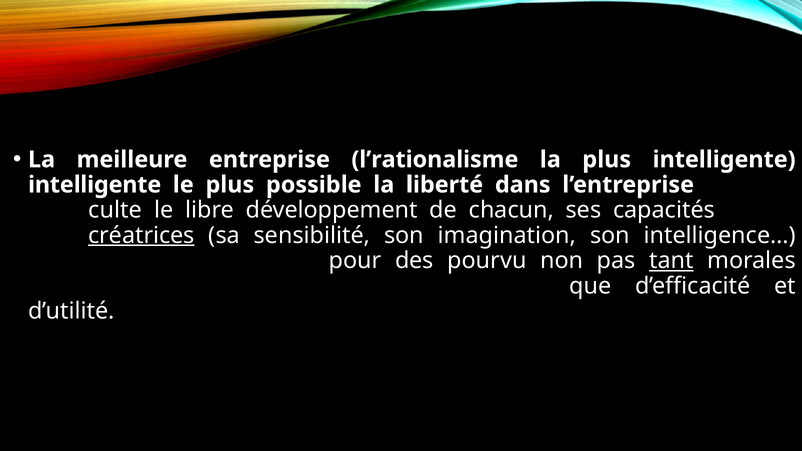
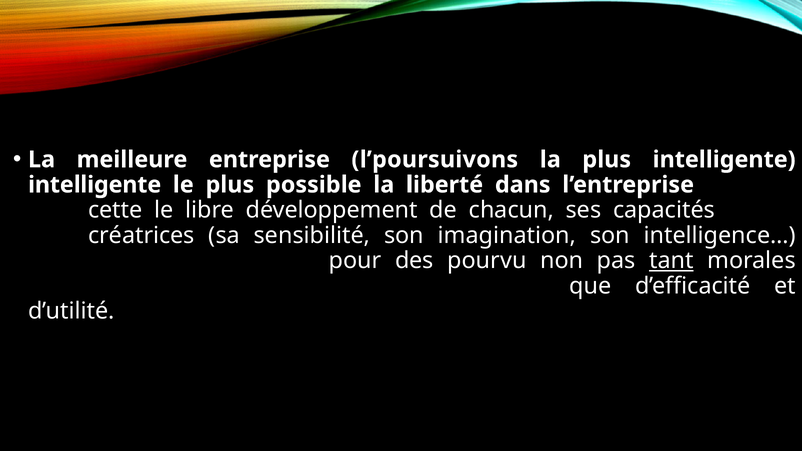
l’rationalisme: l’rationalisme -> l’poursuivons
culte: culte -> cette
créatrices underline: present -> none
